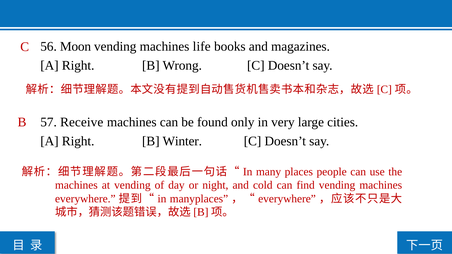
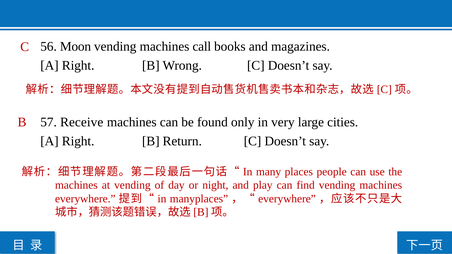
life: life -> call
Winter: Winter -> Return
cold: cold -> play
